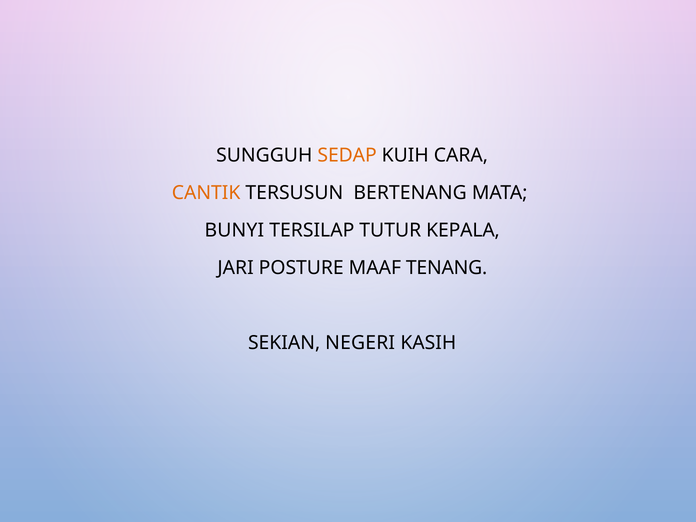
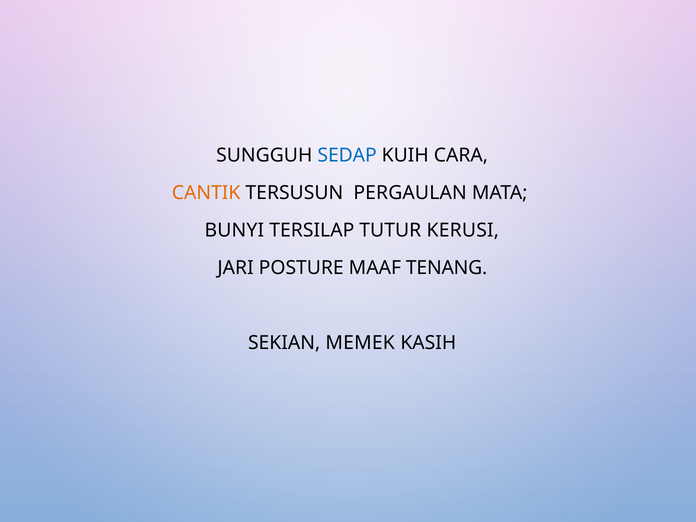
SEDAP colour: orange -> blue
BERTENANG: BERTENANG -> PERGAULAN
KEPALA: KEPALA -> KERUSI
NEGERI: NEGERI -> MEMEK
